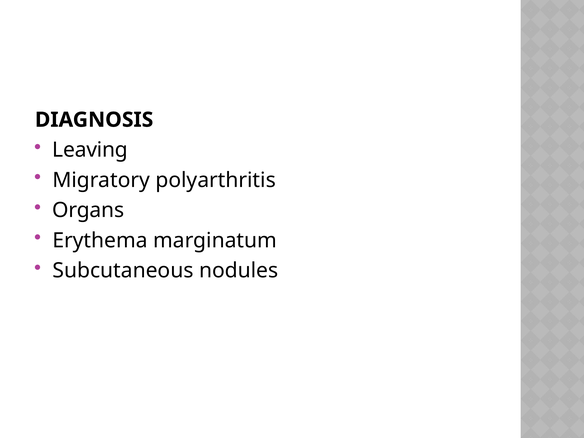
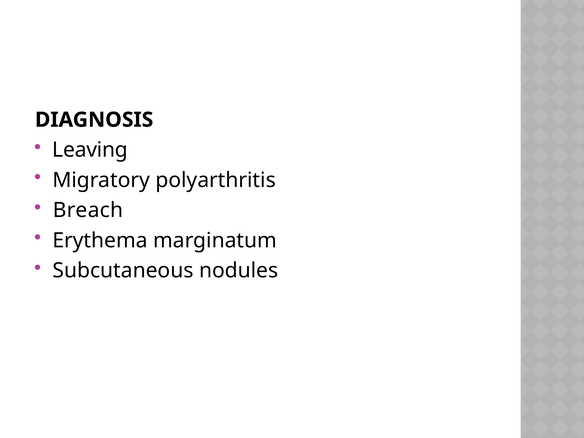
Organs: Organs -> Breach
